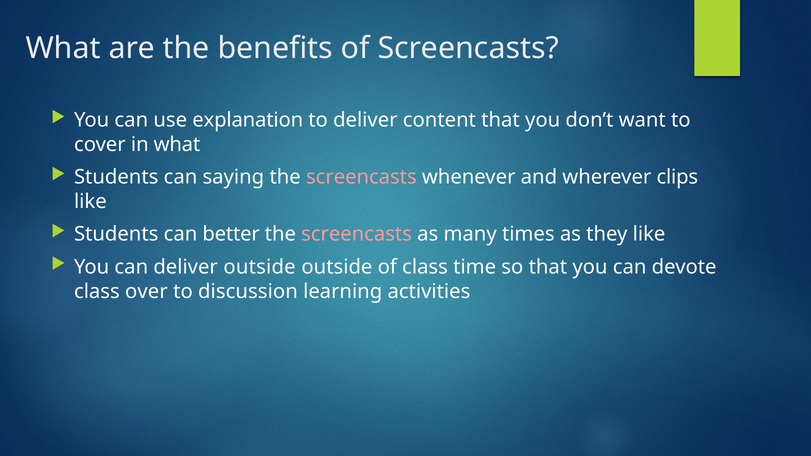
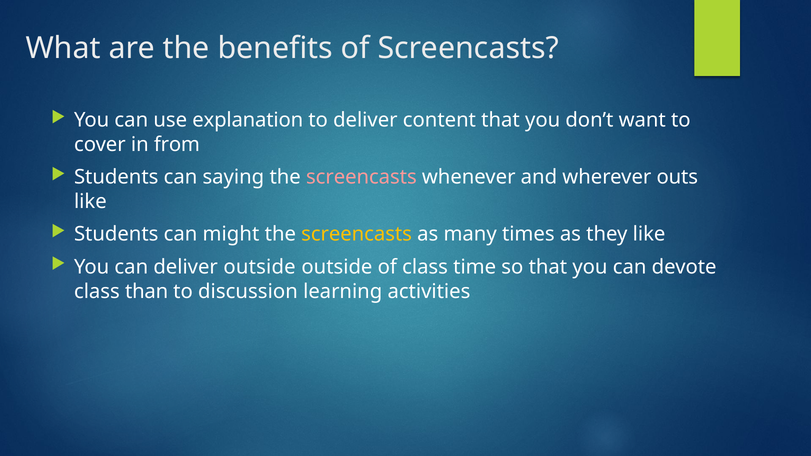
in what: what -> from
clips: clips -> outs
better: better -> might
screencasts at (357, 234) colour: pink -> yellow
over: over -> than
